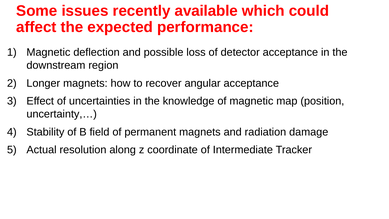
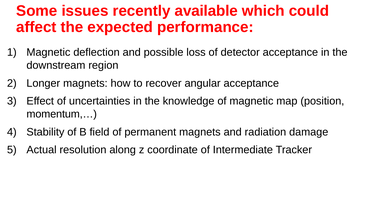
uncertainty,…: uncertainty,… -> momentum,…
